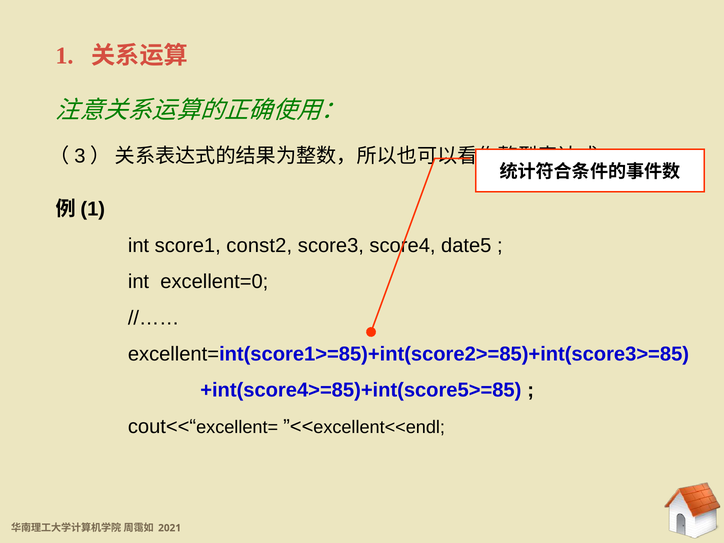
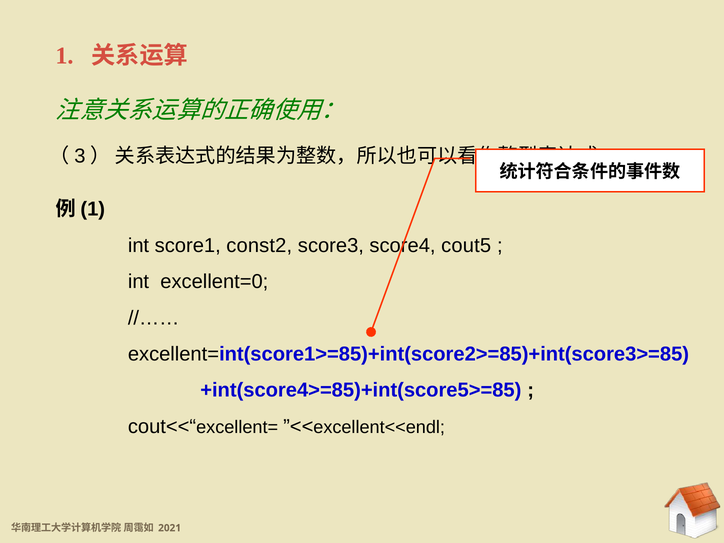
date5: date5 -> cout5
